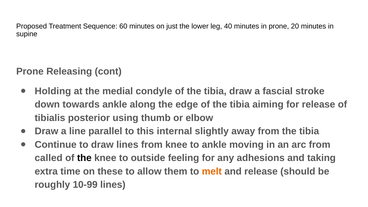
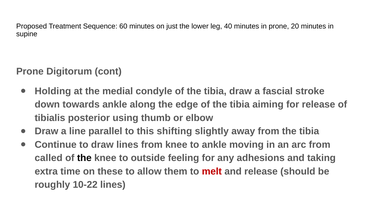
Releasing: Releasing -> Digitorum
internal: internal -> shifting
melt colour: orange -> red
10-99: 10-99 -> 10-22
